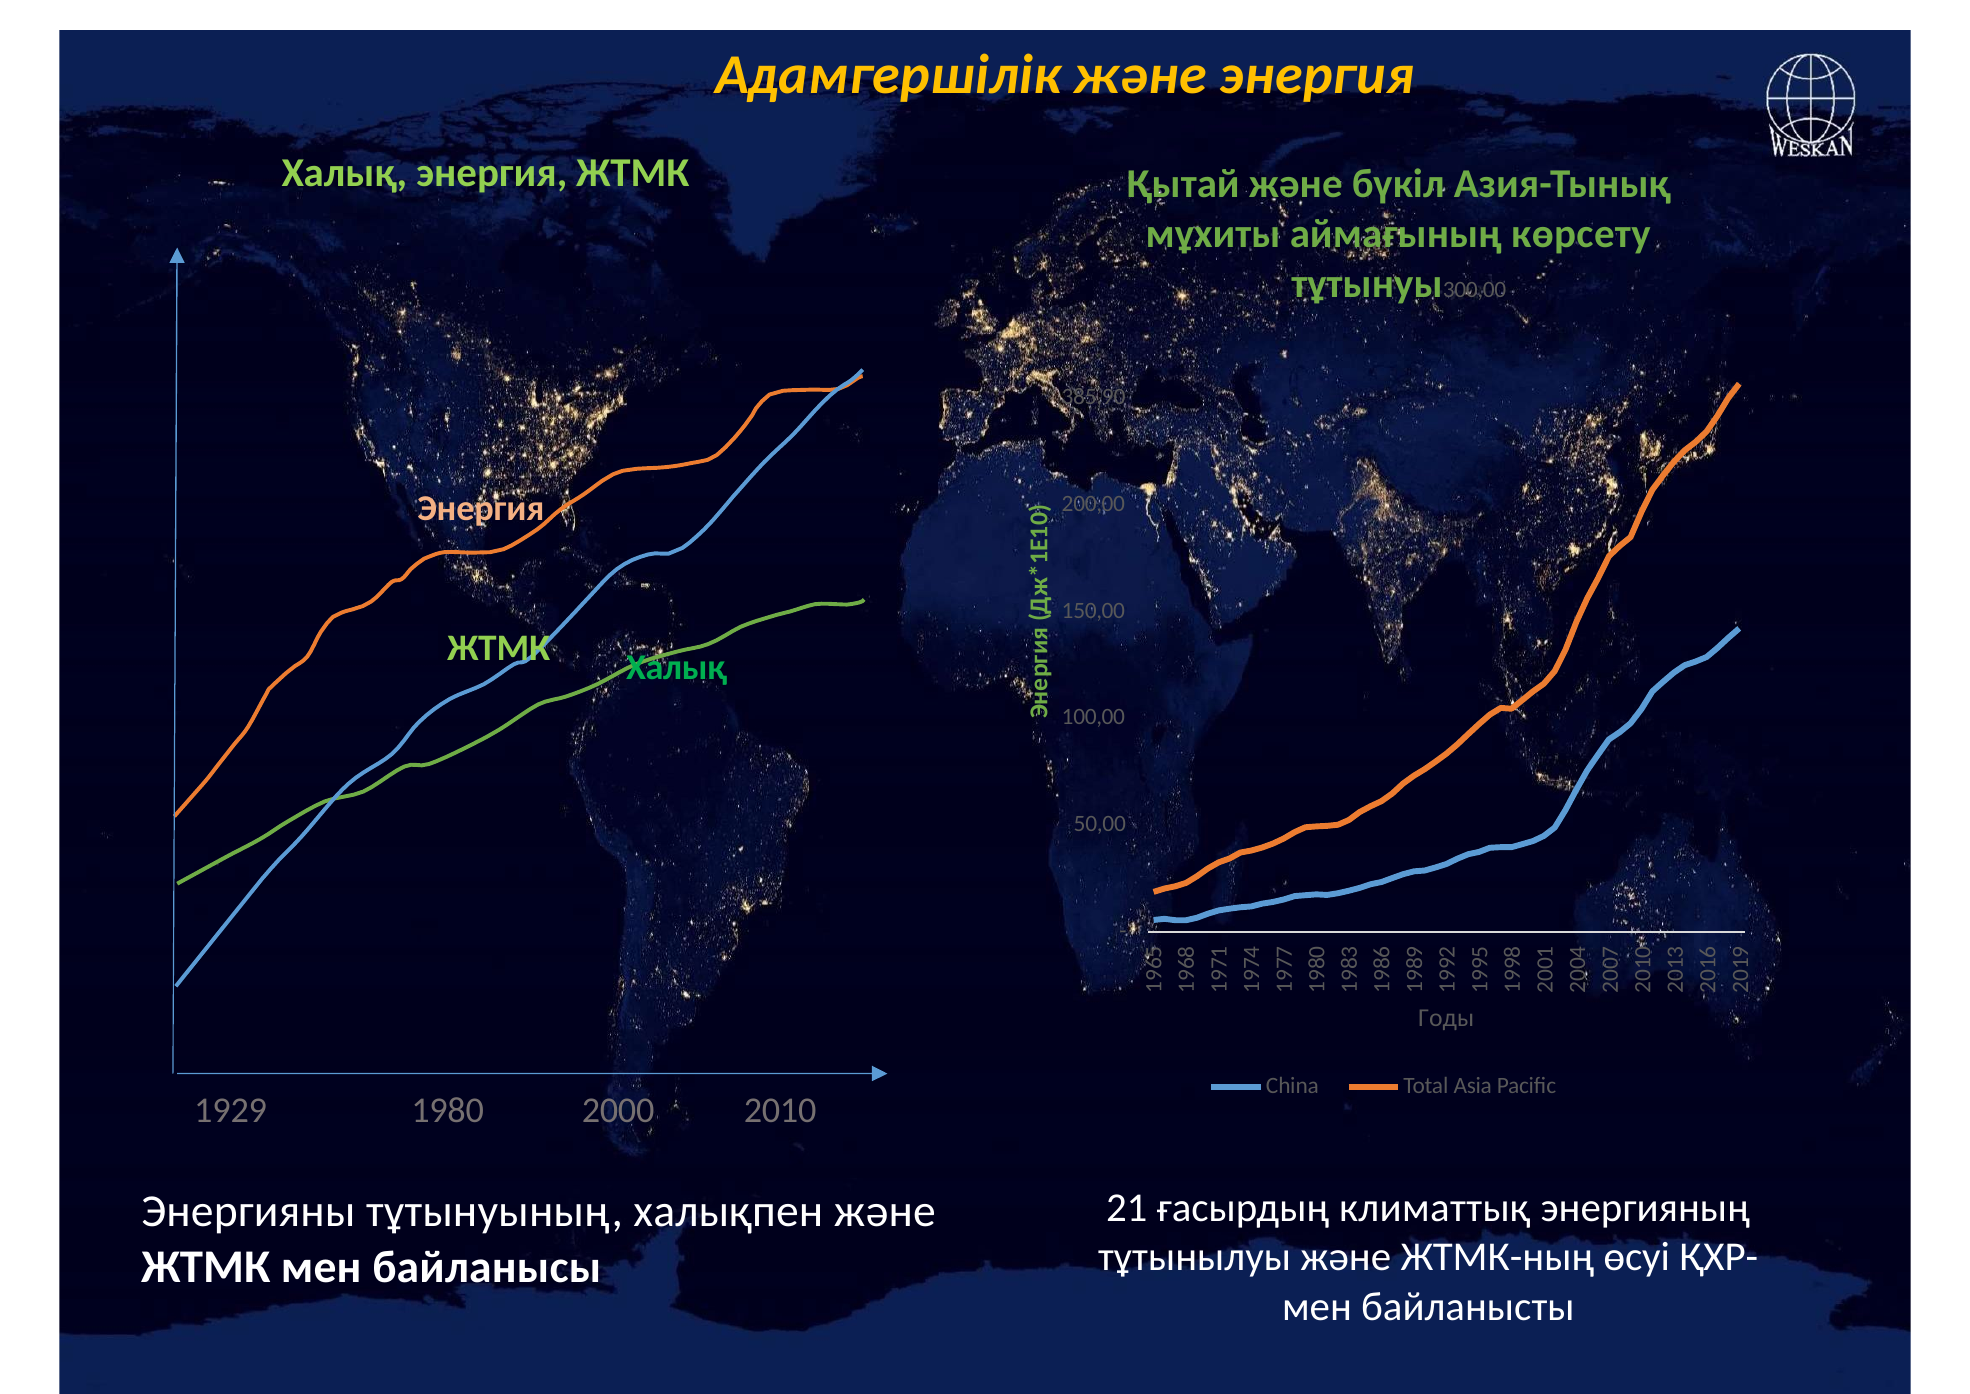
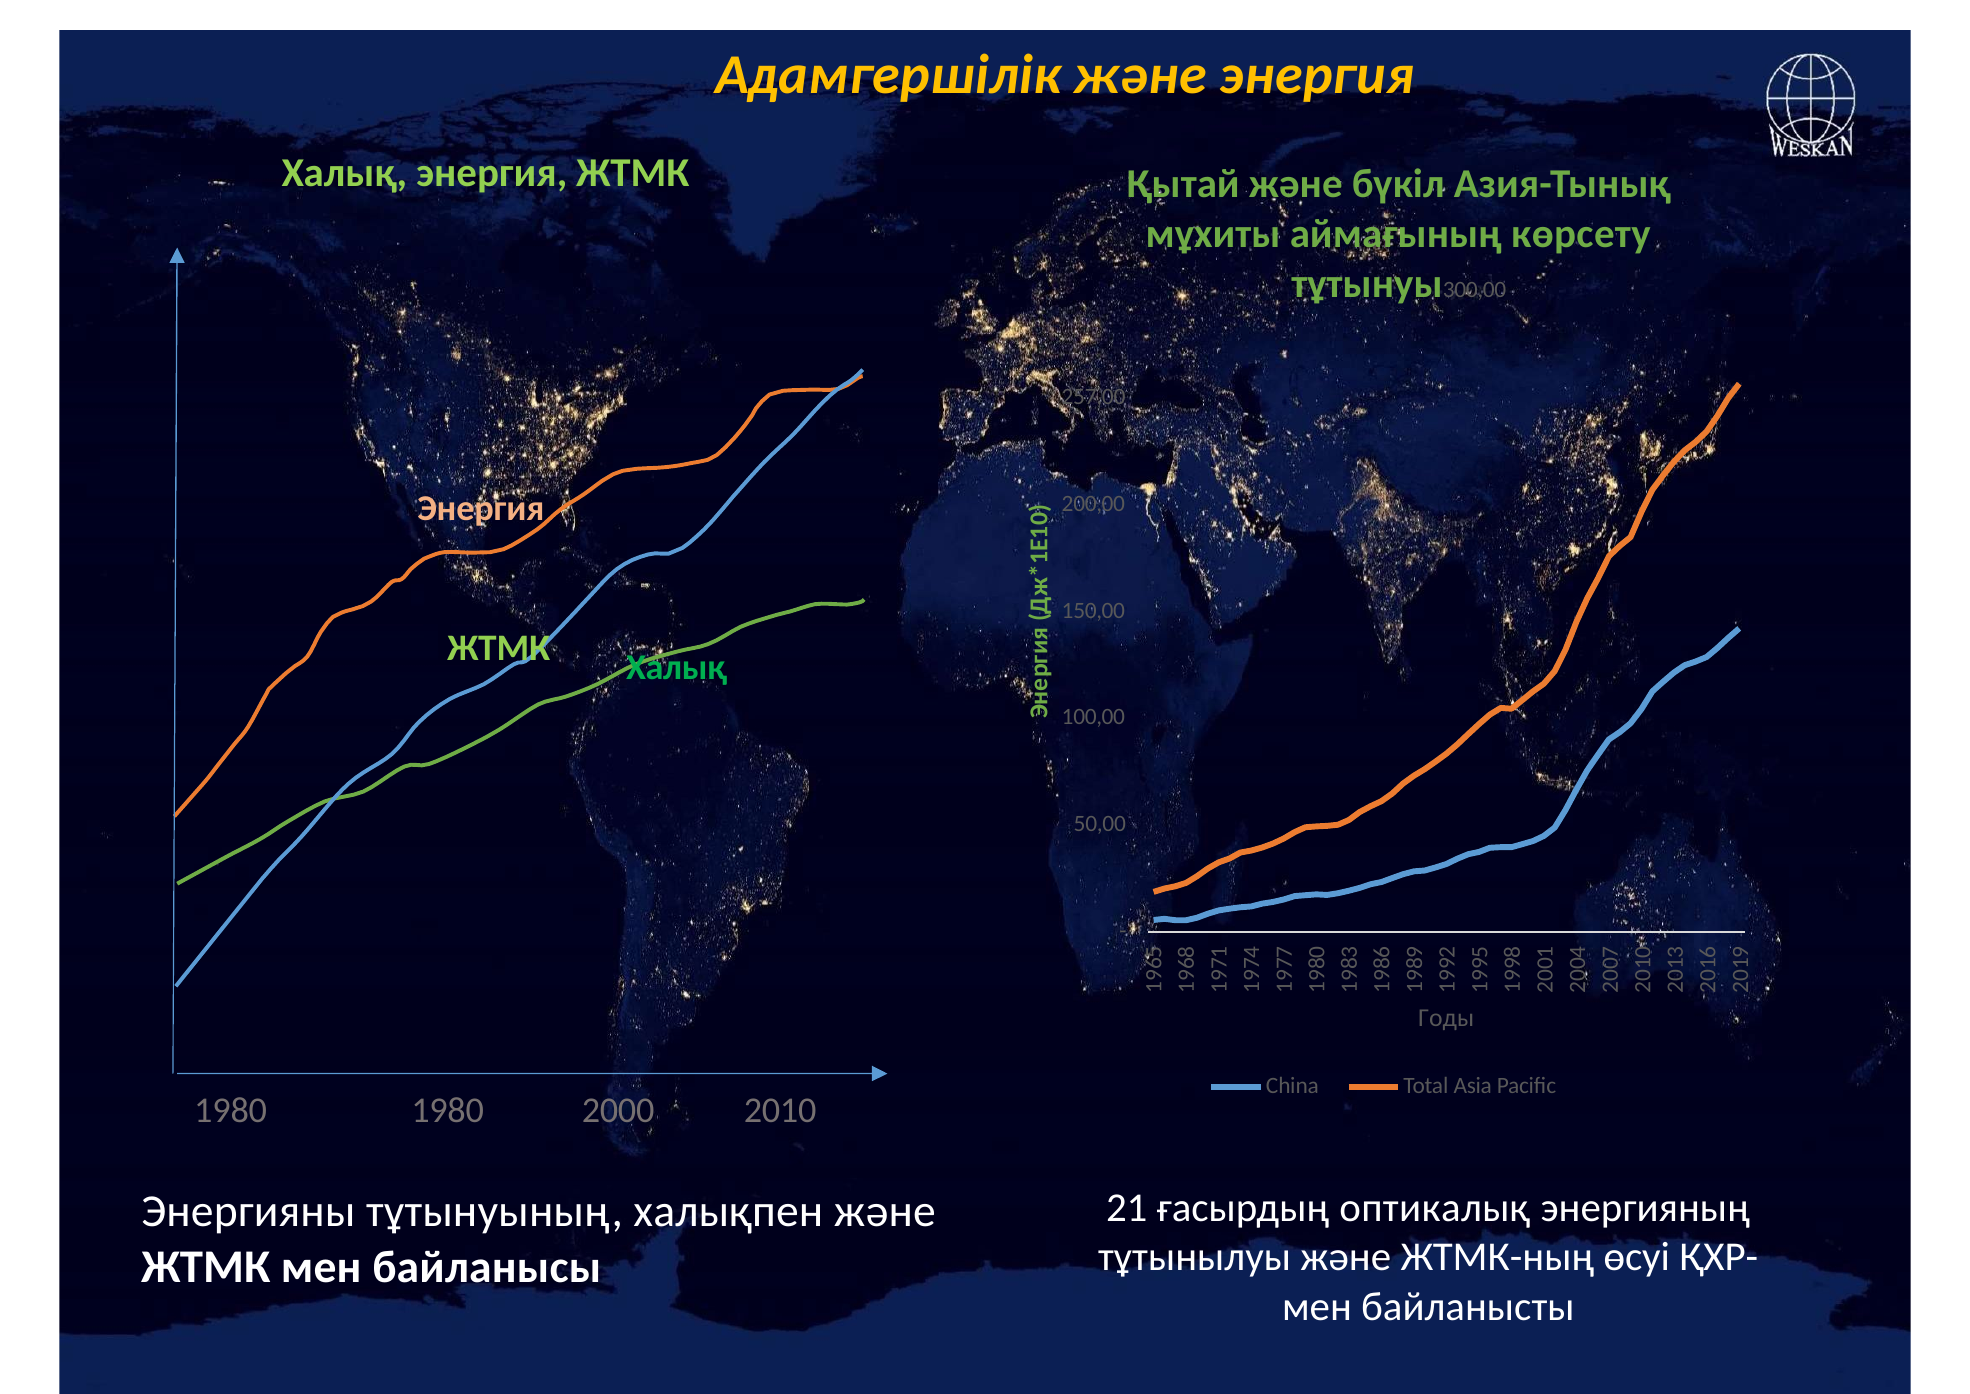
385,90: 385,90 -> 257,00
1929 at (231, 1110): 1929 -> 1980
климаттық: климаттық -> оптикалық
